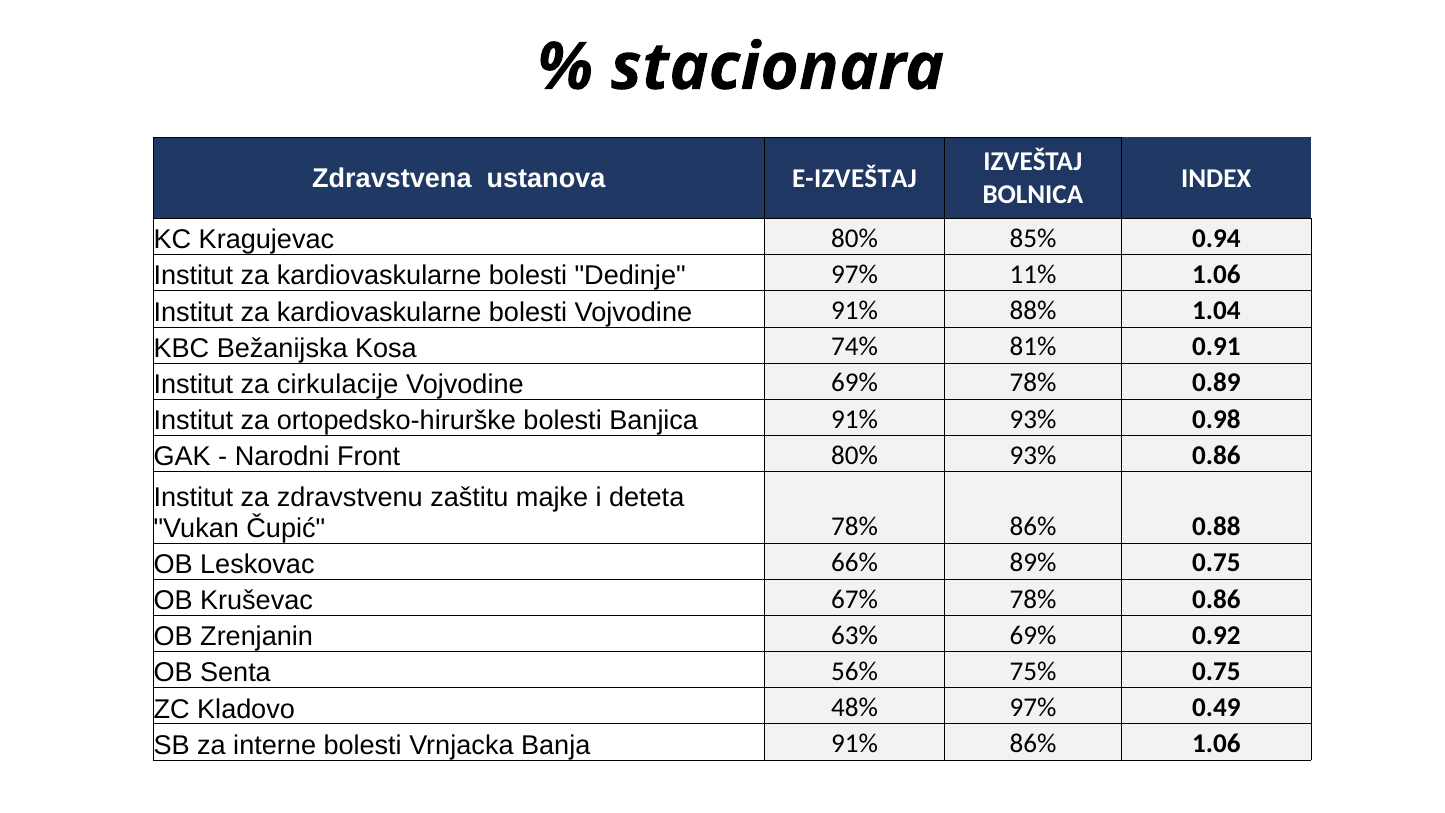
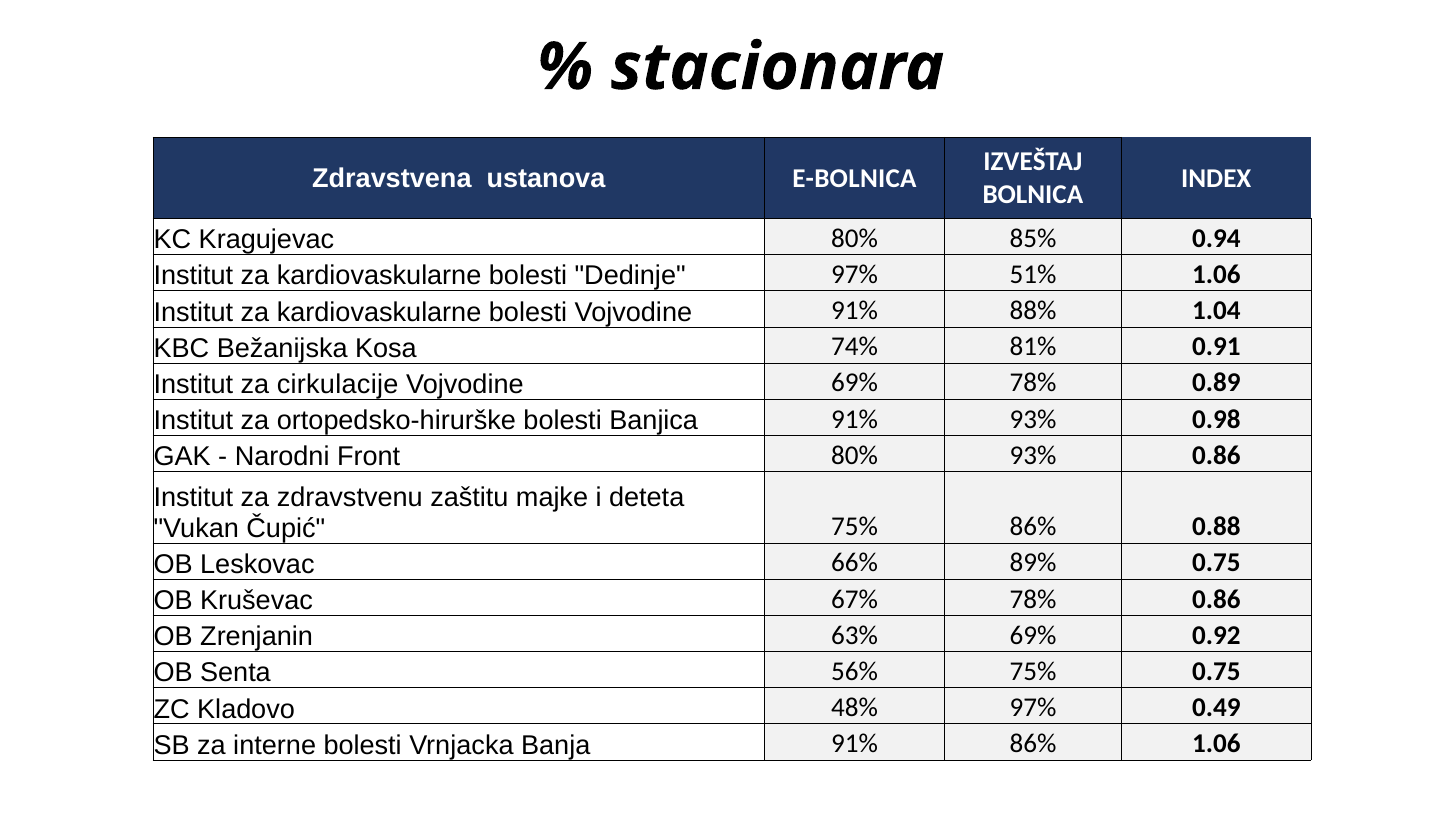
E-IZVEŠTAJ: E-IZVEŠTAJ -> E-BOLNICA
11%: 11% -> 51%
Čupić 78%: 78% -> 75%
